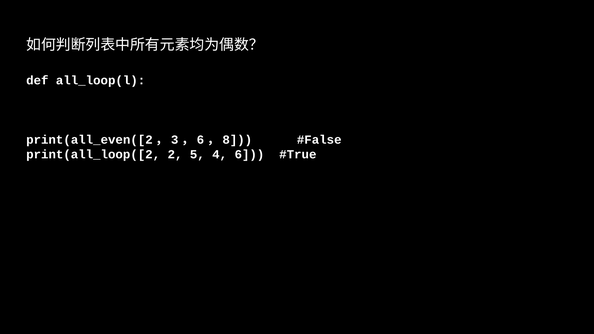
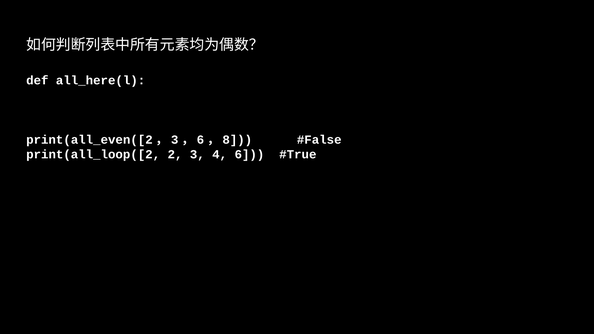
all_loop(l: all_loop(l -> all_here(l
5: 5 -> 3
